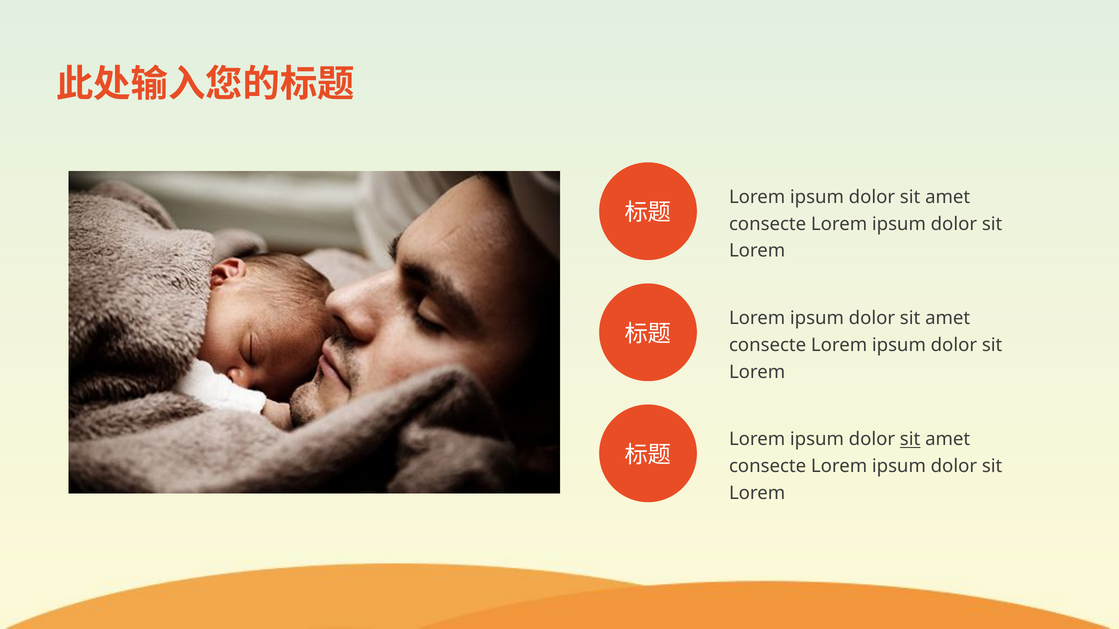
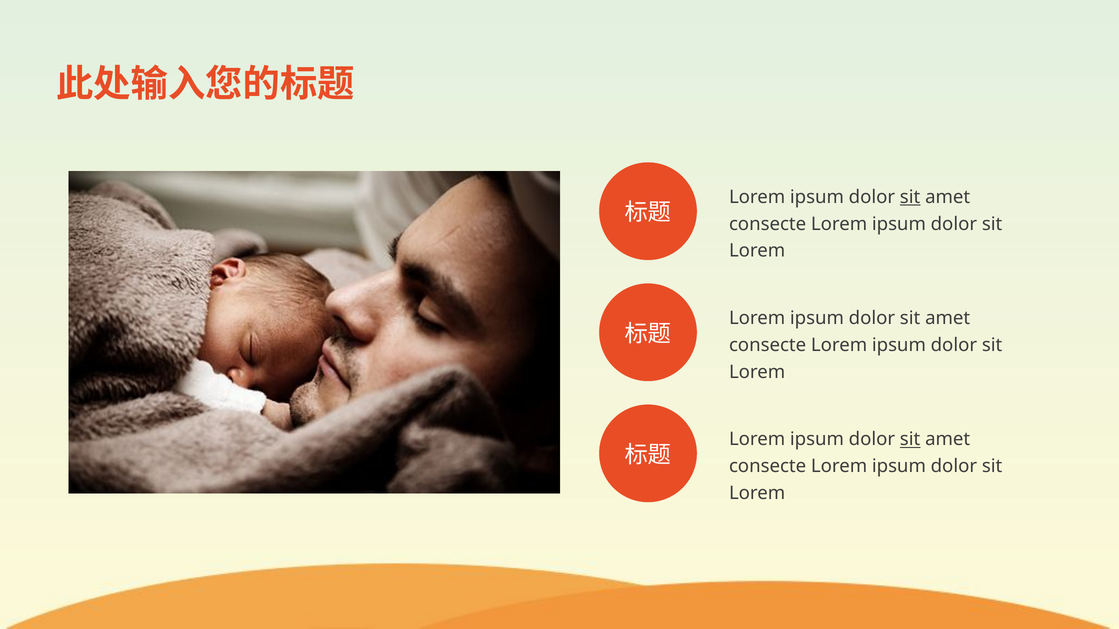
sit at (910, 197) underline: none -> present
